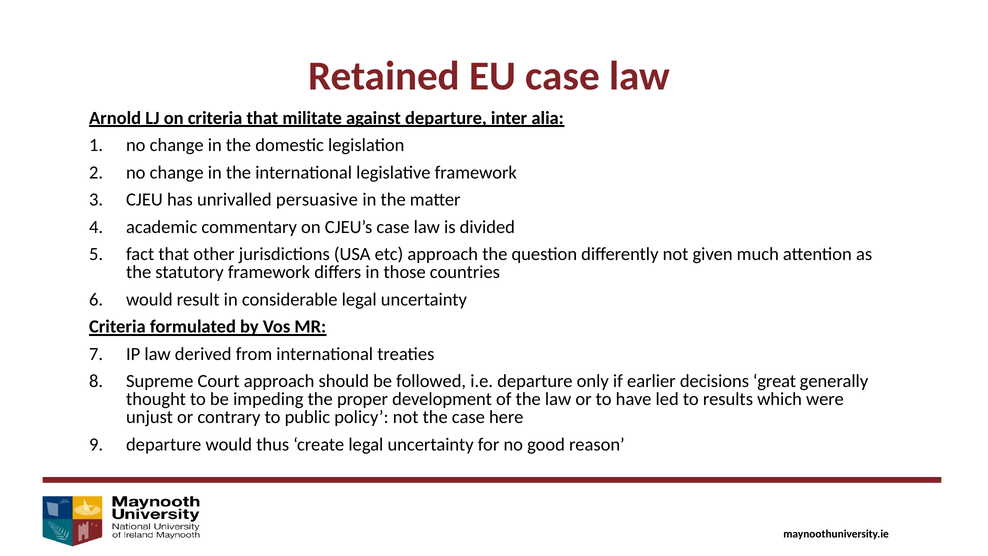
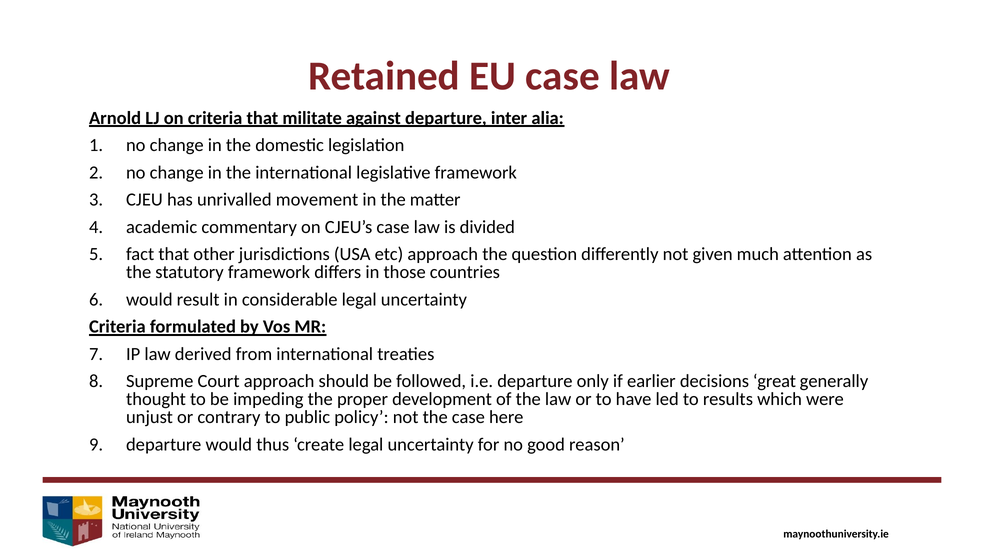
persuasive: persuasive -> movement
